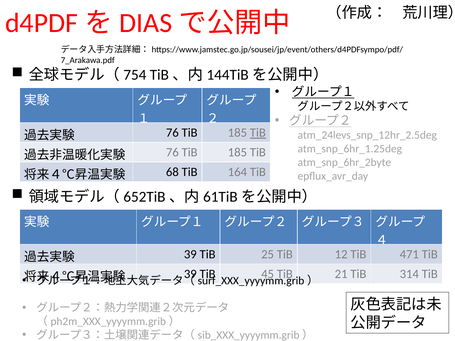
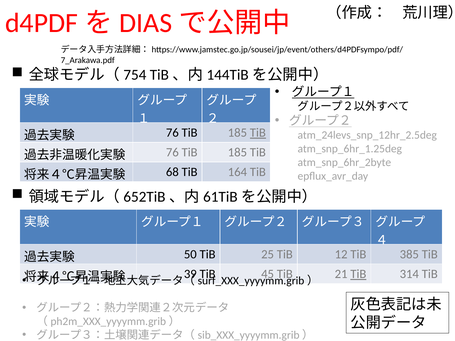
39 at (190, 254): 39 -> 50
471: 471 -> 385
TiB at (358, 274) underline: none -> present
